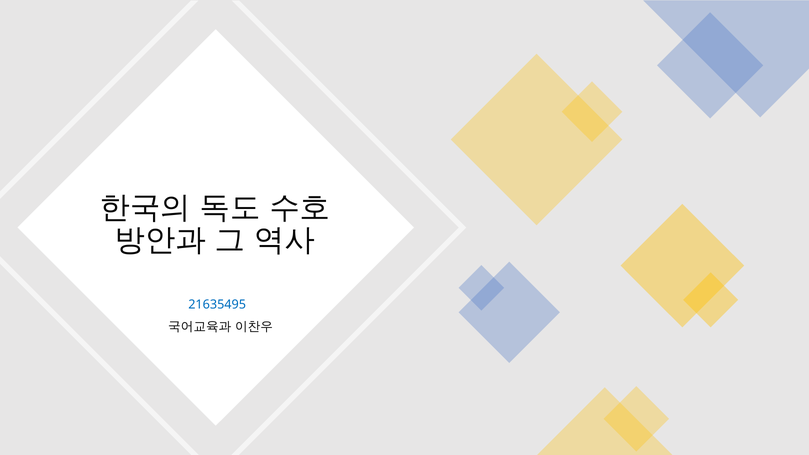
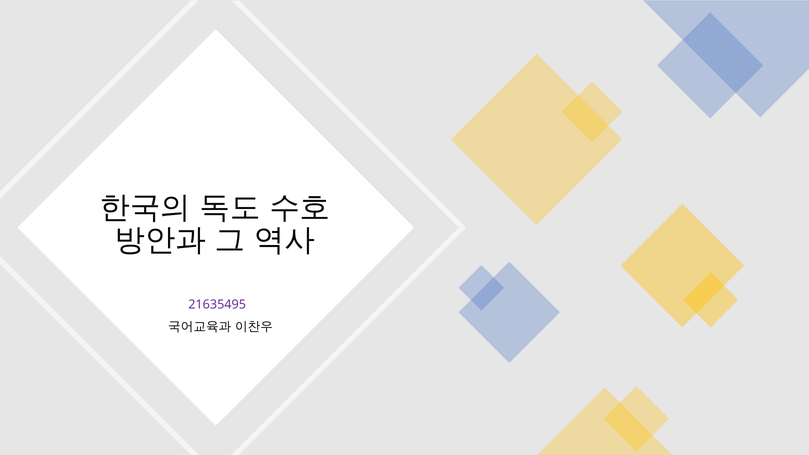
21635495 colour: blue -> purple
